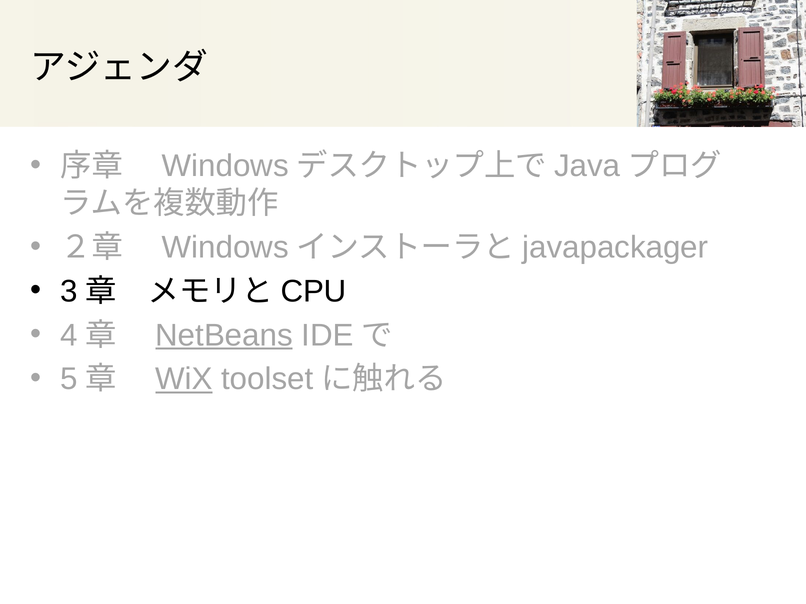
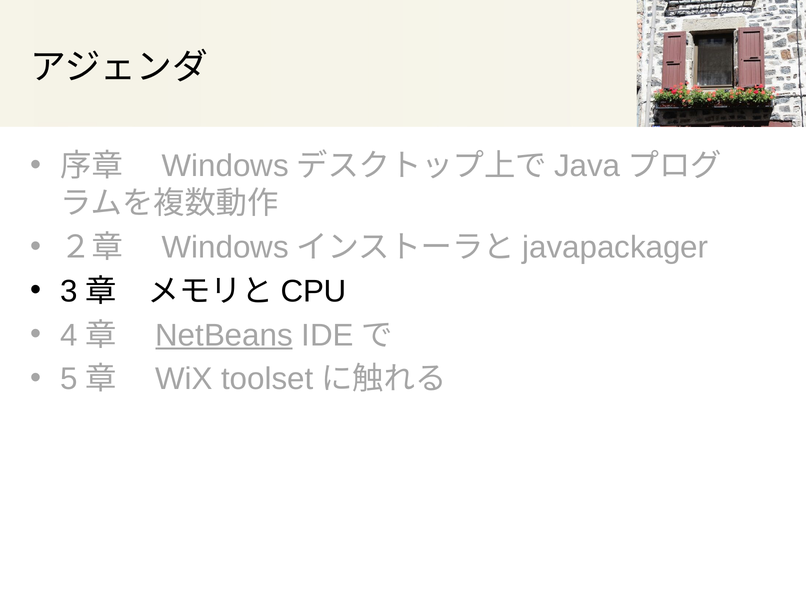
WiX underline: present -> none
